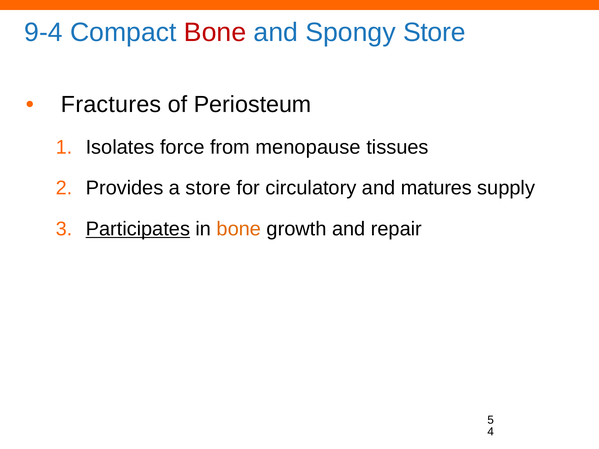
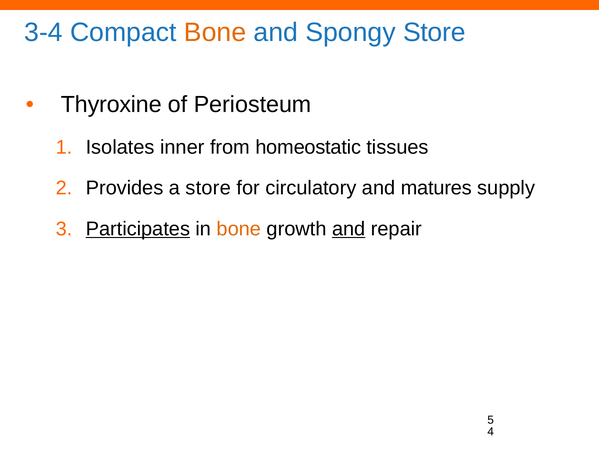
9-4: 9-4 -> 3-4
Bone at (215, 32) colour: red -> orange
Fractures: Fractures -> Thyroxine
force: force -> inner
menopause: menopause -> homeostatic
and at (349, 229) underline: none -> present
